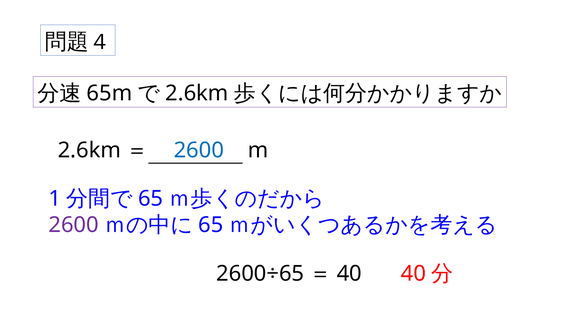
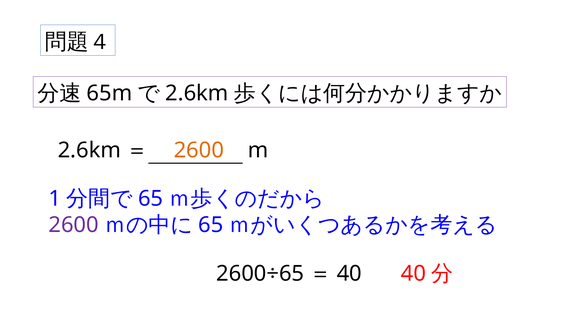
2600 at (199, 151) colour: blue -> orange
